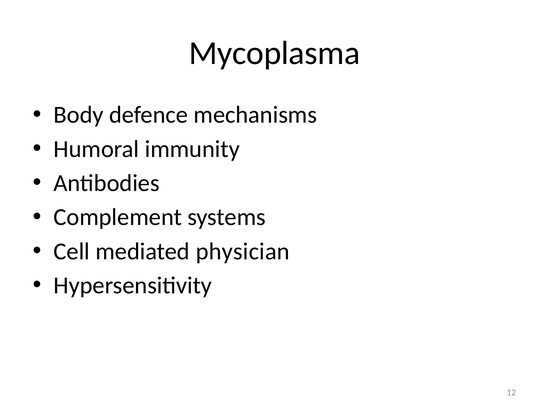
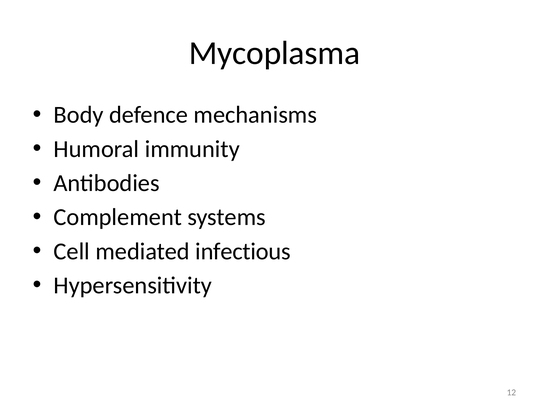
physician: physician -> infectious
